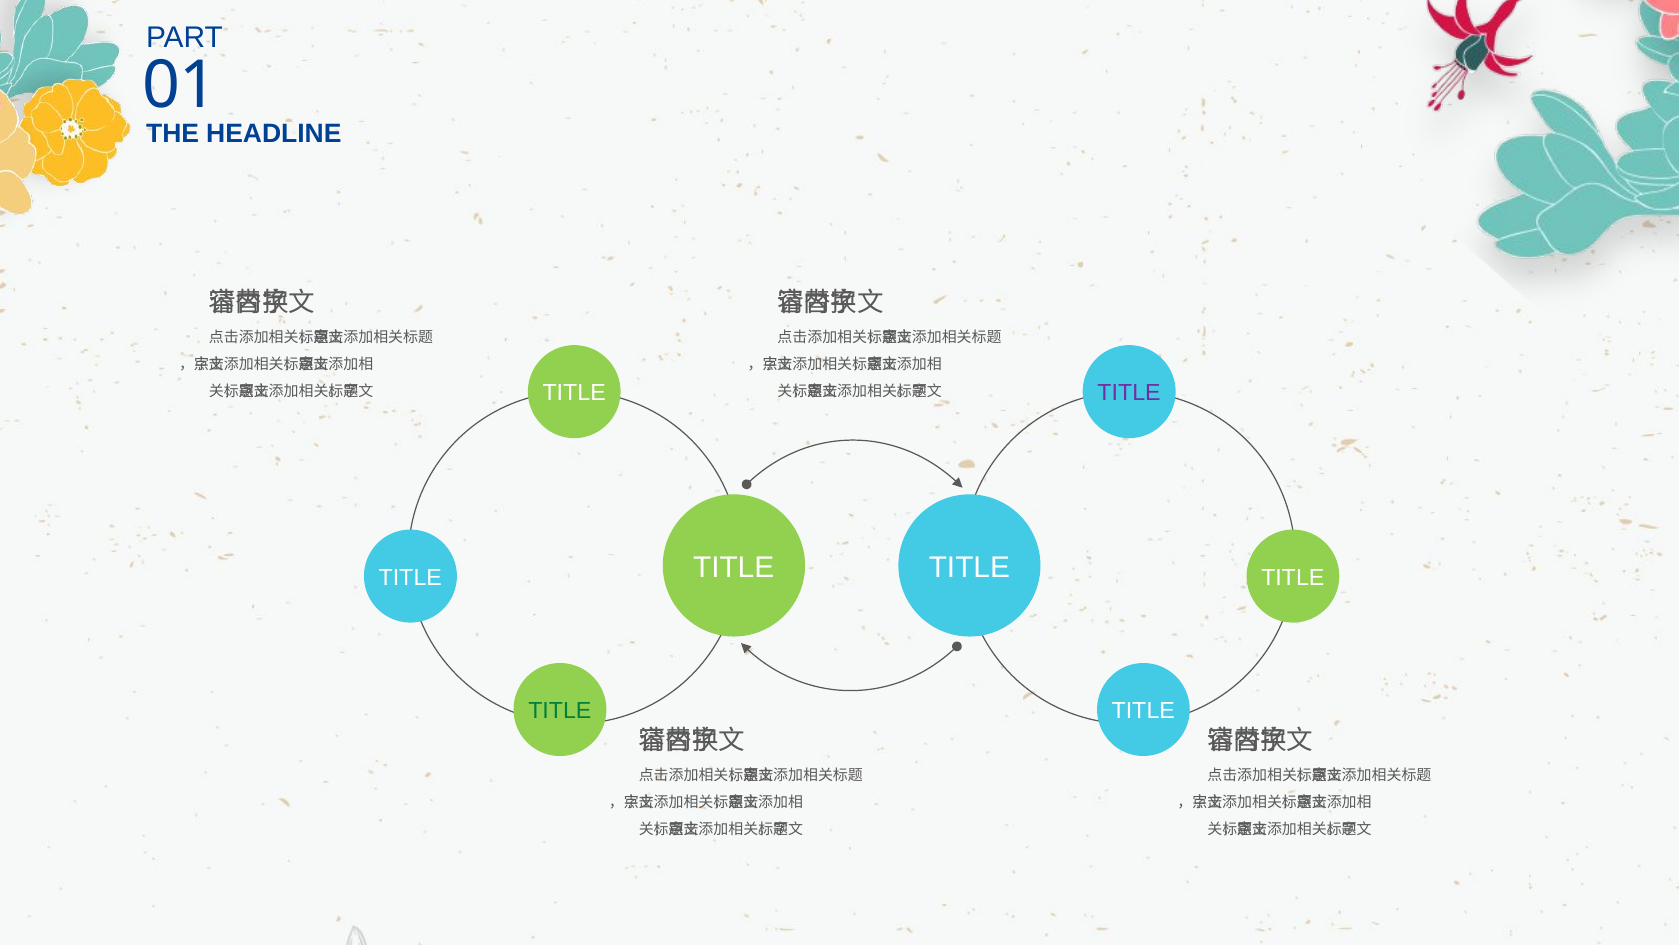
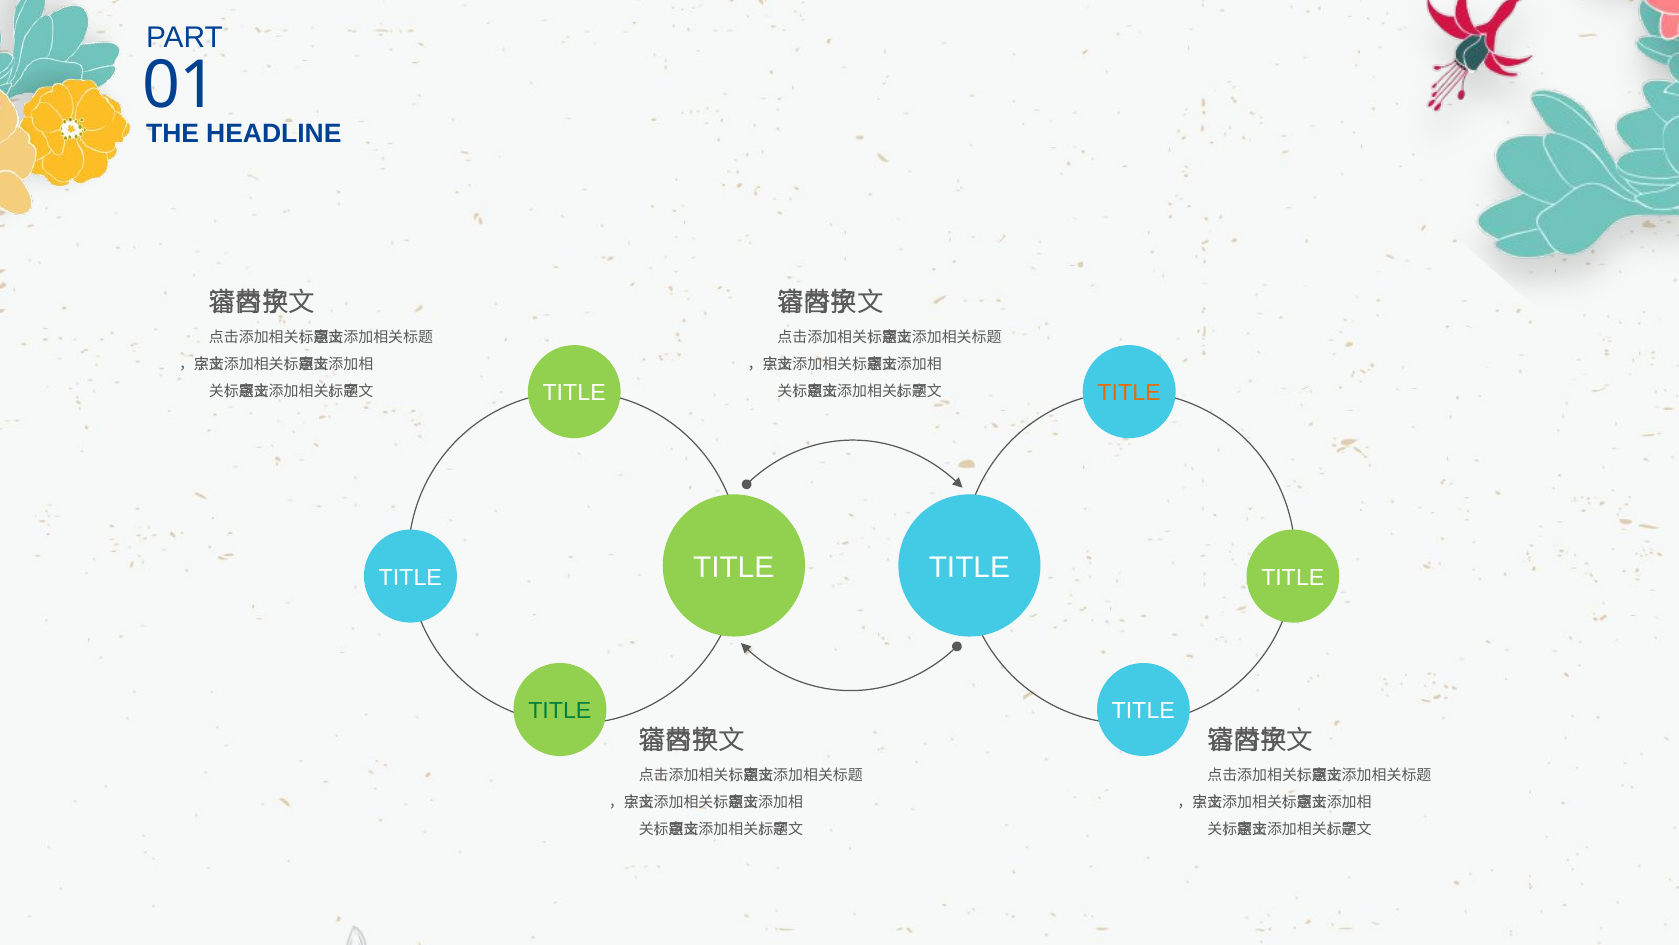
TITLE at (1129, 393) colour: purple -> orange
